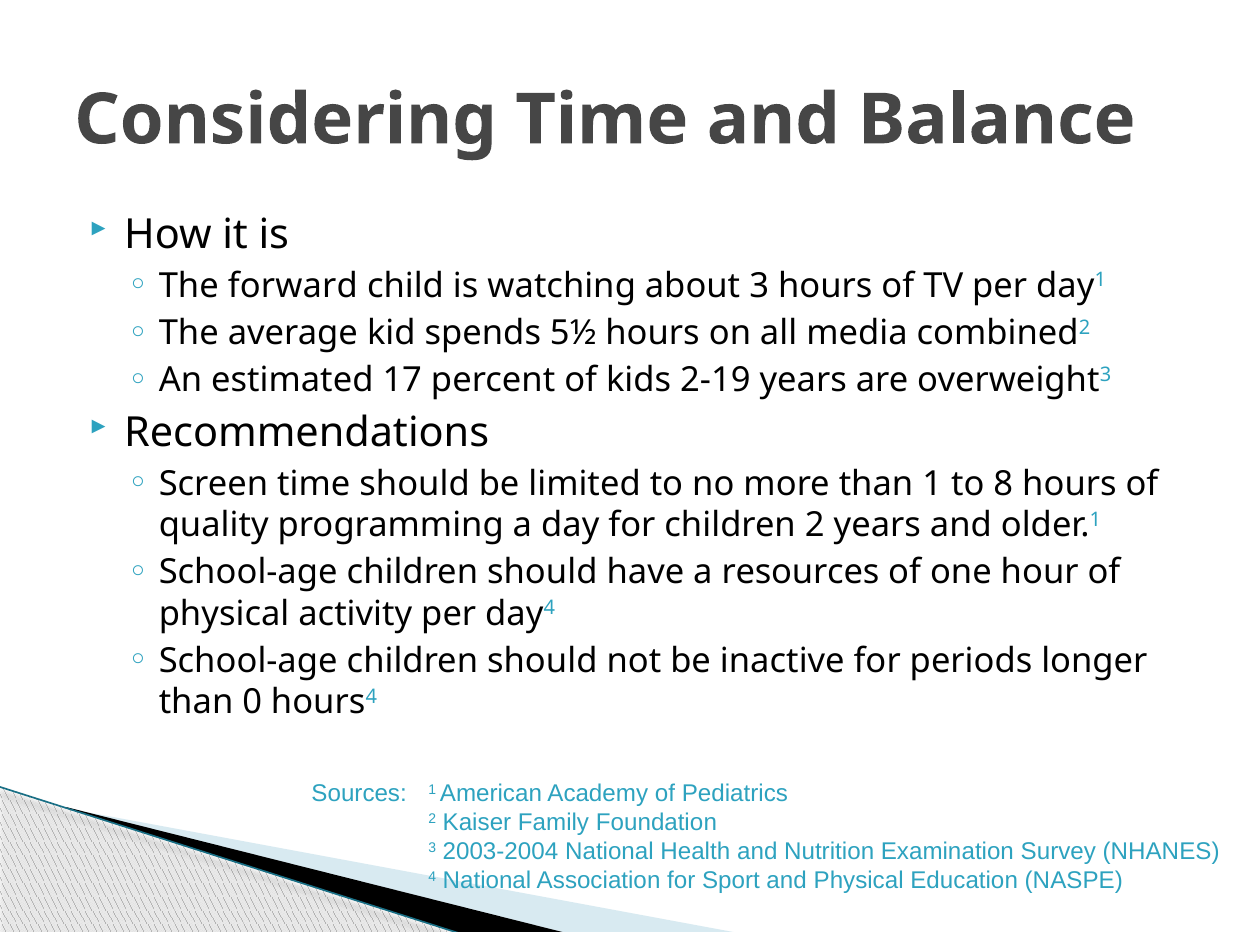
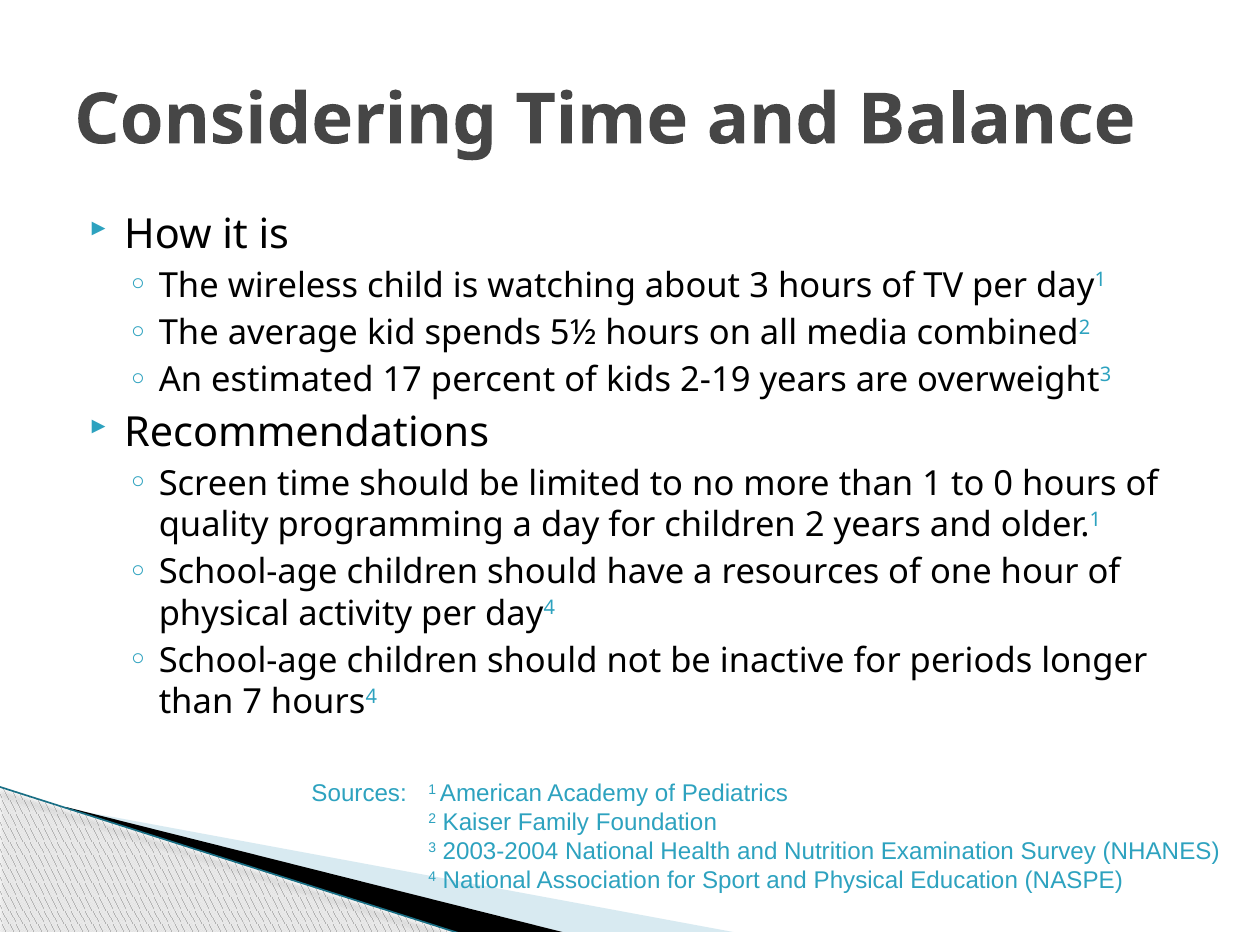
forward: forward -> wireless
8: 8 -> 0
0: 0 -> 7
